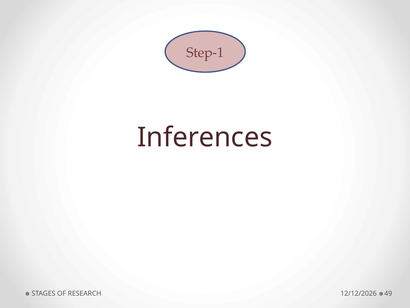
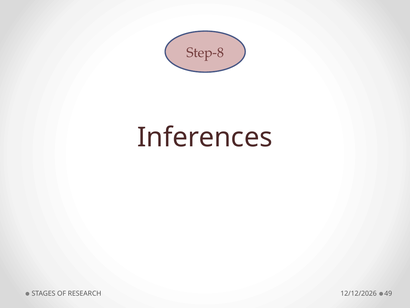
Step-1: Step-1 -> Step-8
